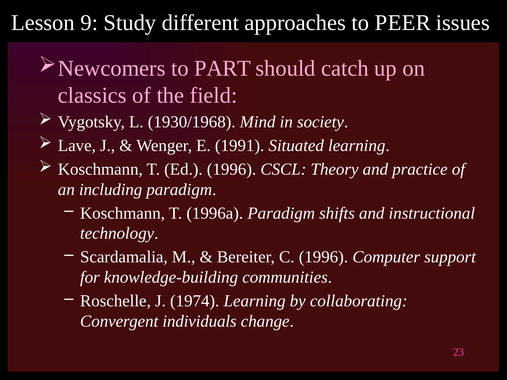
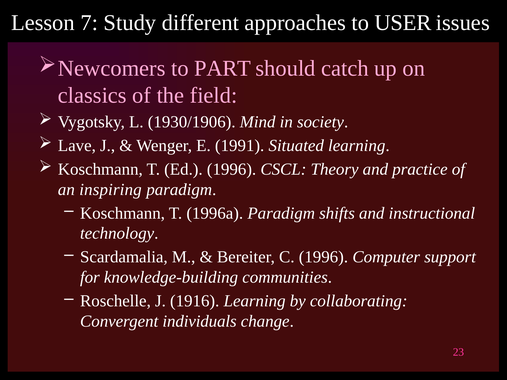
9: 9 -> 7
PEER: PEER -> USER
1930/1968: 1930/1968 -> 1930/1906
including: including -> inspiring
1974: 1974 -> 1916
